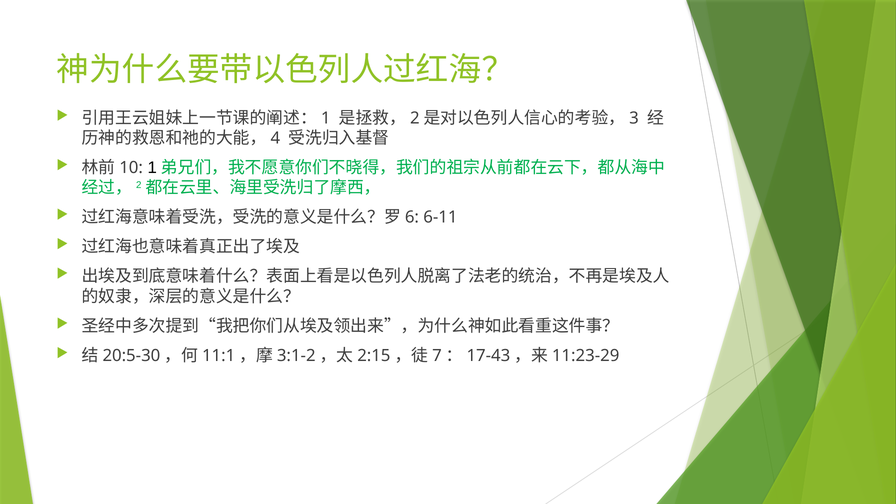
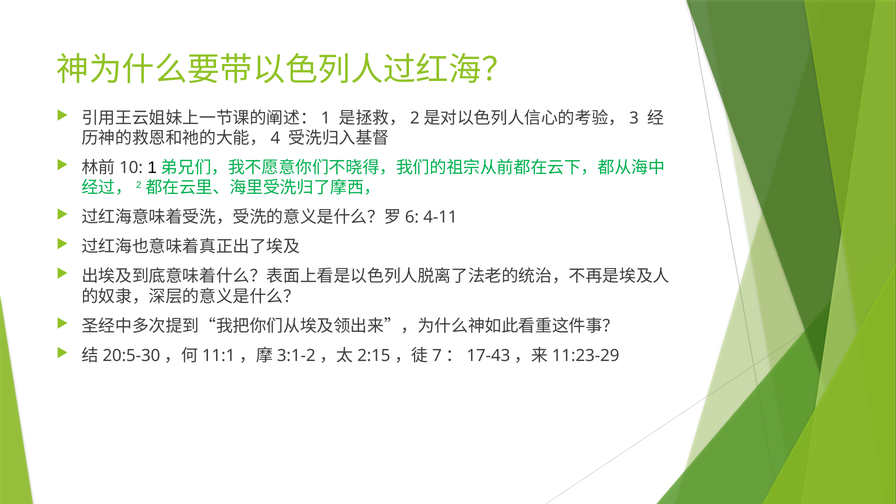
6-11: 6-11 -> 4-11
